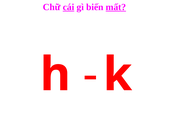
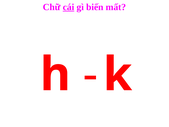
mất underline: present -> none
